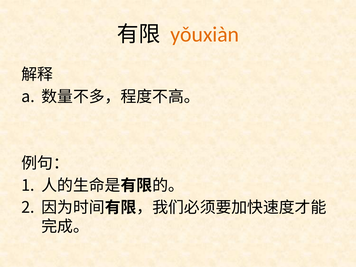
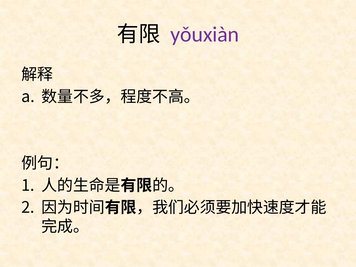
yǒuxiàn colour: orange -> purple
